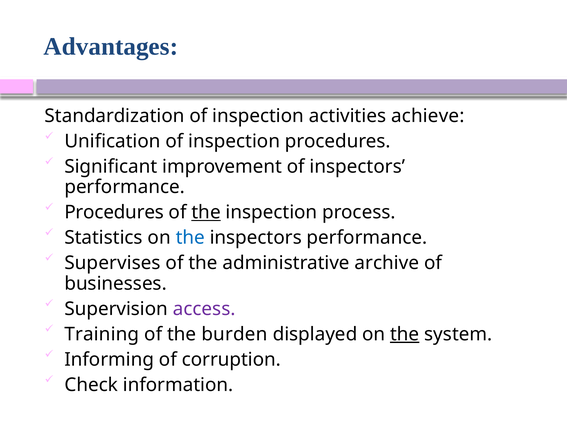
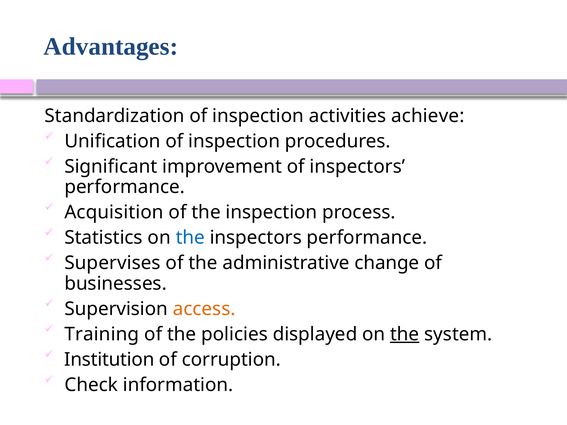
Procedures at (114, 213): Procedures -> Acquisition
the at (206, 213) underline: present -> none
archive: archive -> change
access colour: purple -> orange
burden: burden -> policies
Informing: Informing -> Institution
